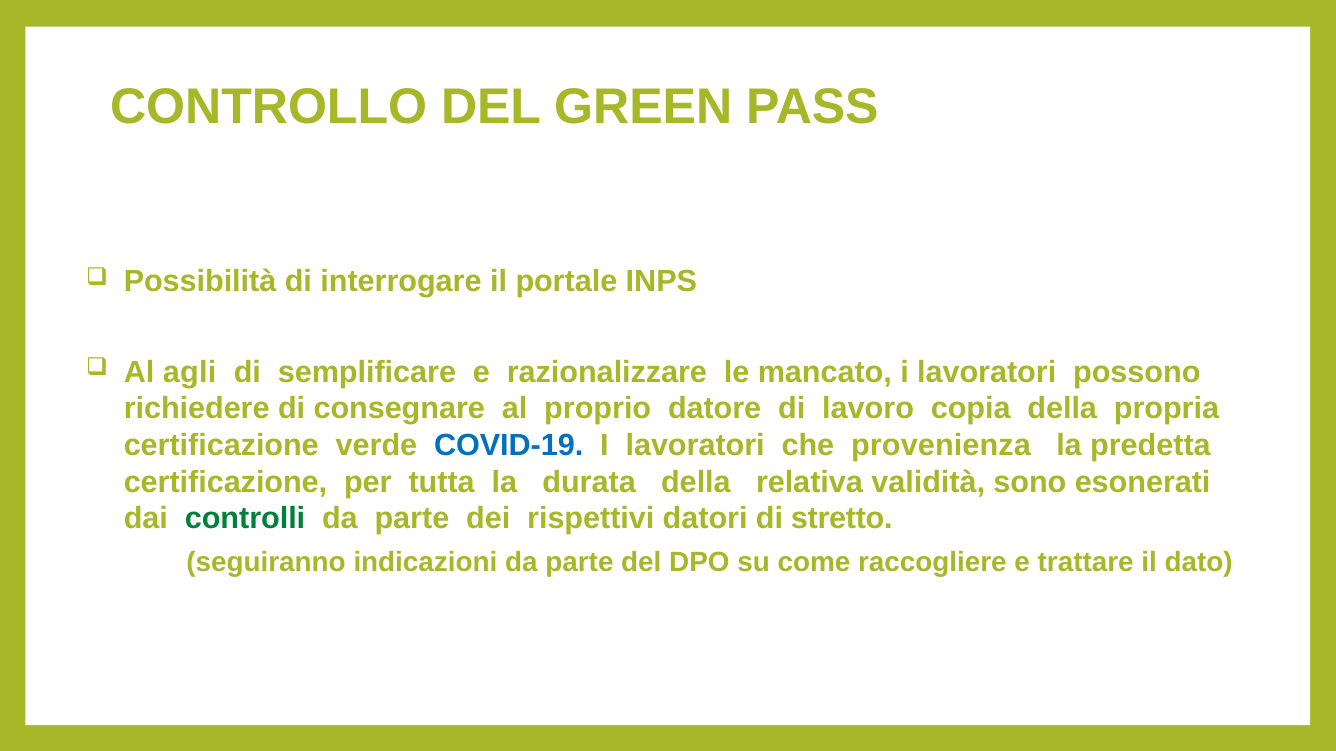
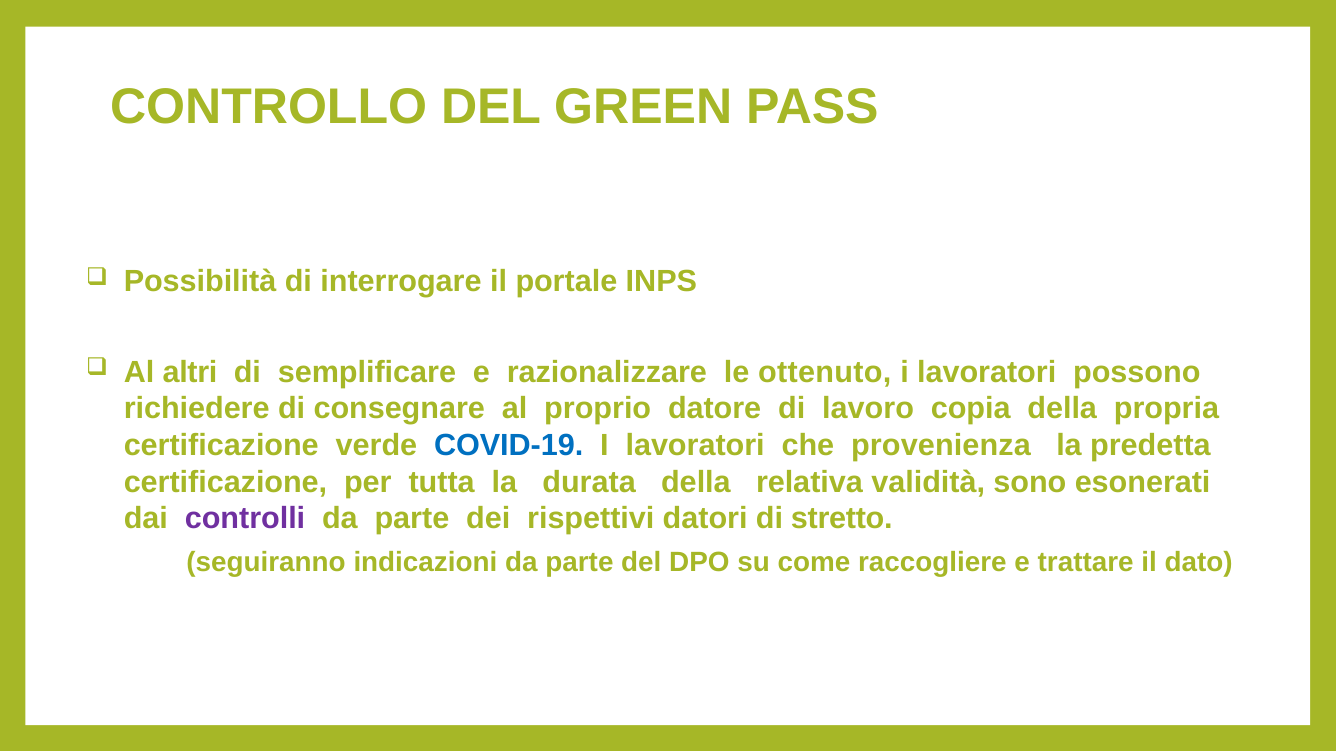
agli: agli -> altri
mancato: mancato -> ottenuto
controlli colour: green -> purple
